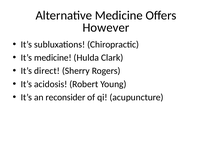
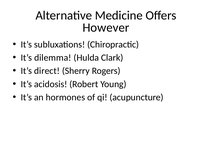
It’s medicine: medicine -> dilemma
reconsider: reconsider -> hormones
